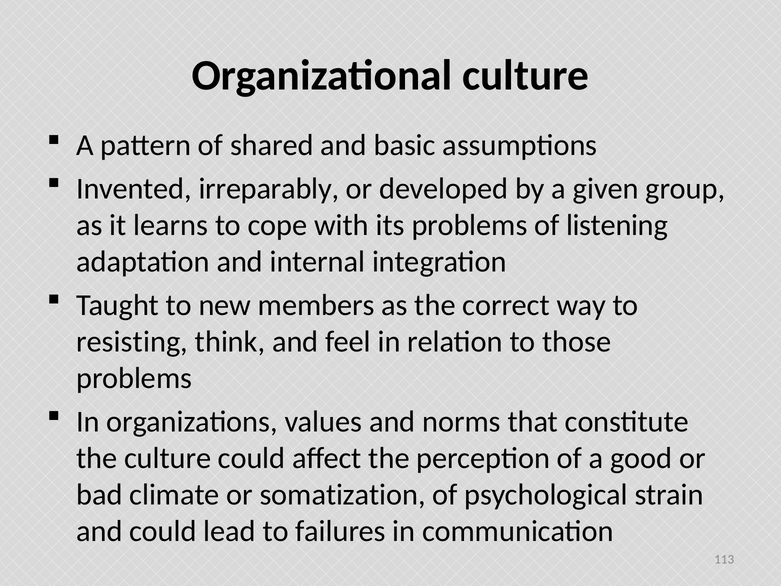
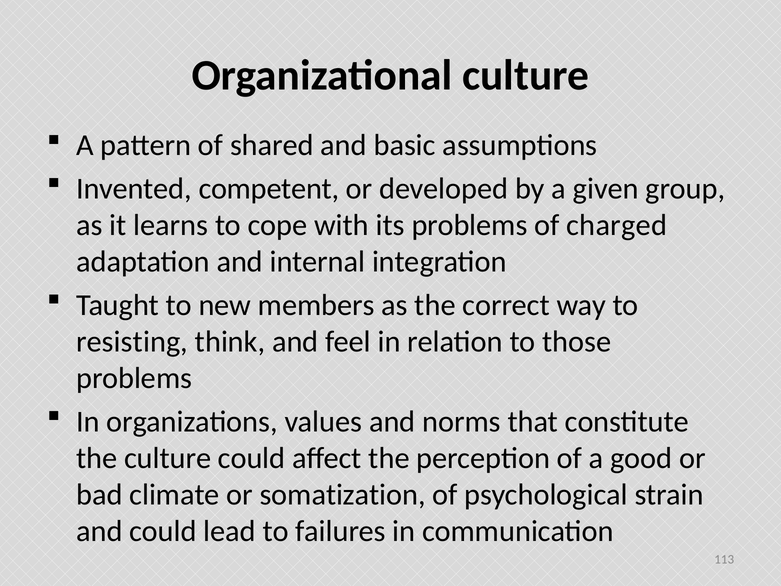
irreparably: irreparably -> competent
listening: listening -> charged
